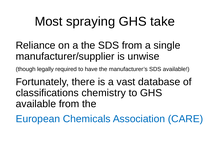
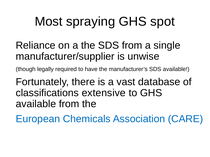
take: take -> spot
chemistry: chemistry -> extensive
